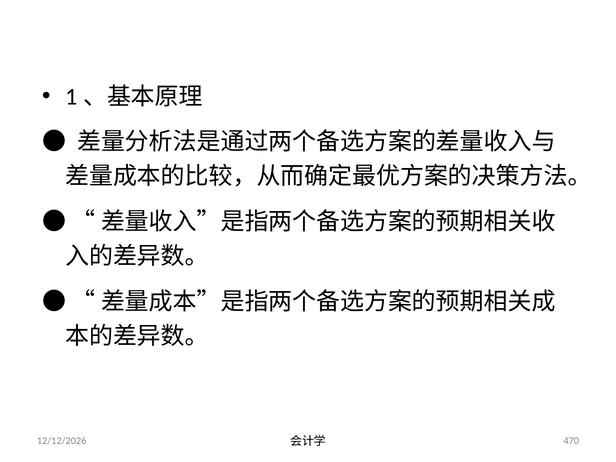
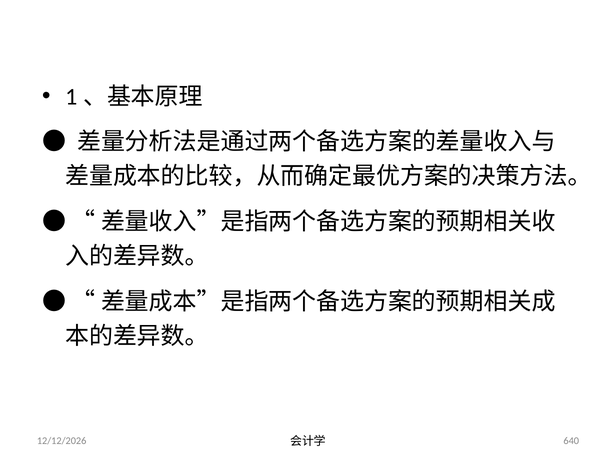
470: 470 -> 640
